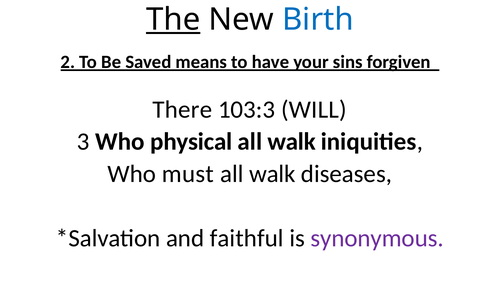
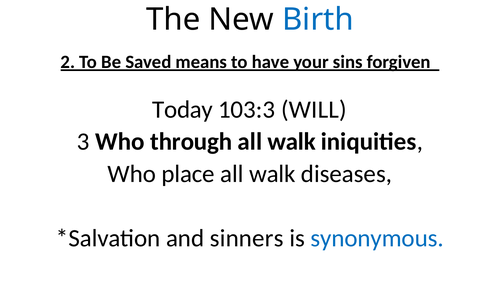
The underline: present -> none
There: There -> Today
physical: physical -> through
must: must -> place
faithful: faithful -> sinners
synonymous colour: purple -> blue
